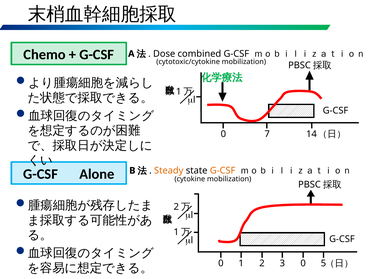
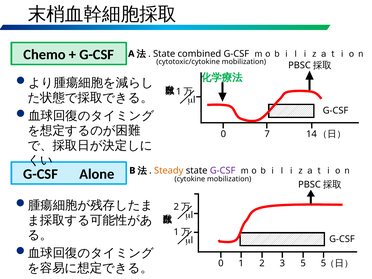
Dose at (164, 54): Dose -> State
G-CSF at (223, 171) colour: orange -> purple
3 0: 0 -> 5
